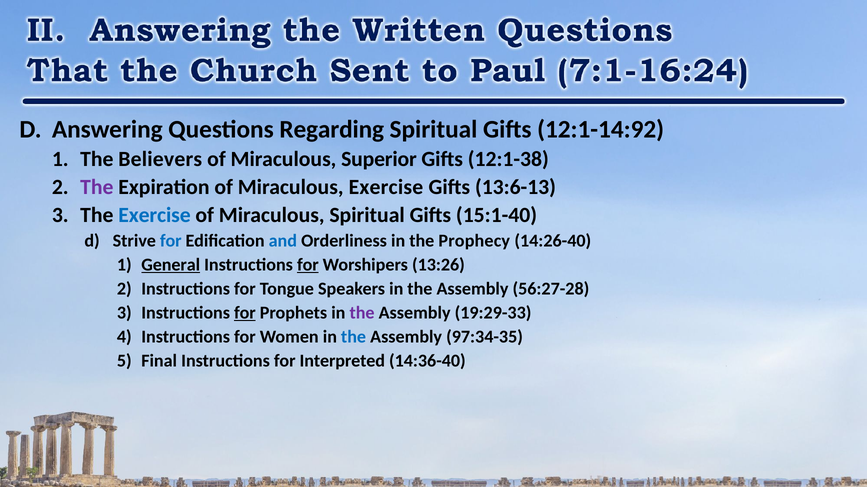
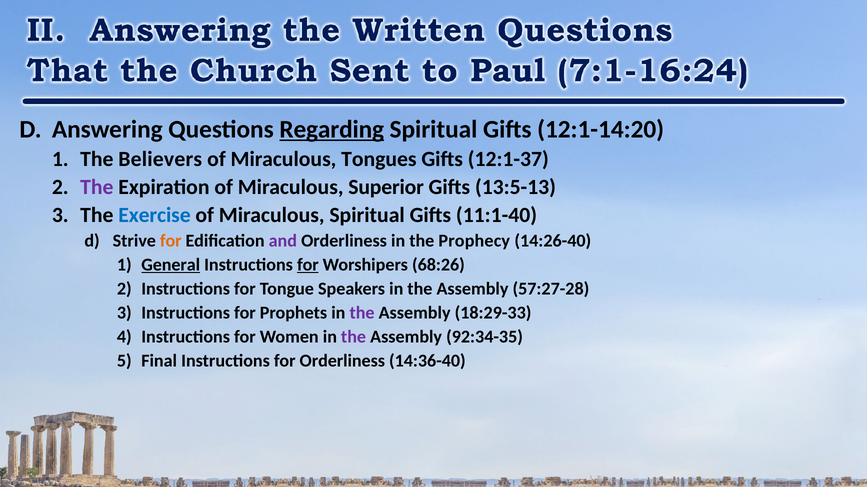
Regarding underline: none -> present
12:1-14:92: 12:1-14:92 -> 12:1-14:20
Superior: Superior -> Tongues
12:1-38: 12:1-38 -> 12:1-37
Miraculous Exercise: Exercise -> Superior
13:6-13: 13:6-13 -> 13:5-13
15:1-40: 15:1-40 -> 11:1-40
for at (171, 241) colour: blue -> orange
and colour: blue -> purple
13:26: 13:26 -> 68:26
56:27-28: 56:27-28 -> 57:27-28
for at (245, 313) underline: present -> none
19:29-33: 19:29-33 -> 18:29-33
the at (354, 337) colour: blue -> purple
97:34-35: 97:34-35 -> 92:34-35
for Interpreted: Interpreted -> Orderliness
